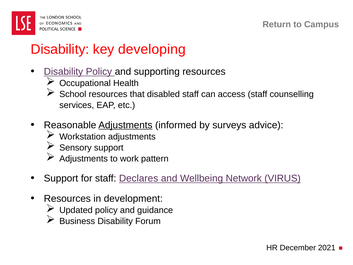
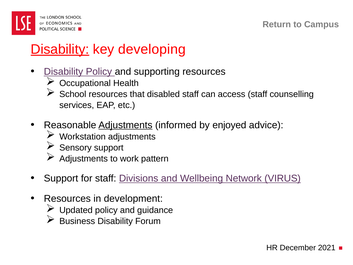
Disability at (60, 49) underline: none -> present
surveys: surveys -> enjoyed
Declares: Declares -> Divisions
